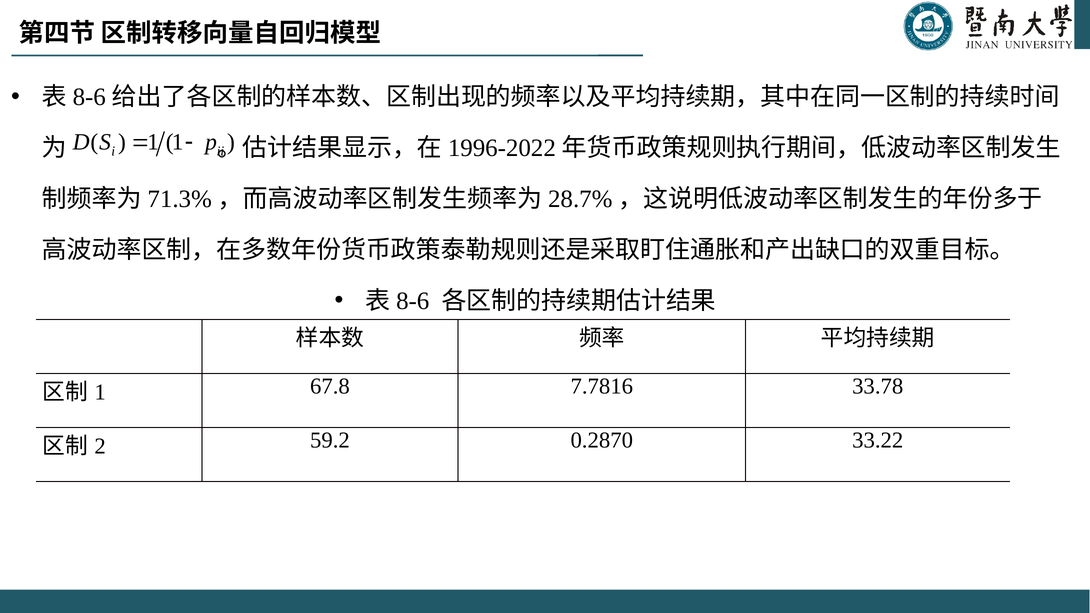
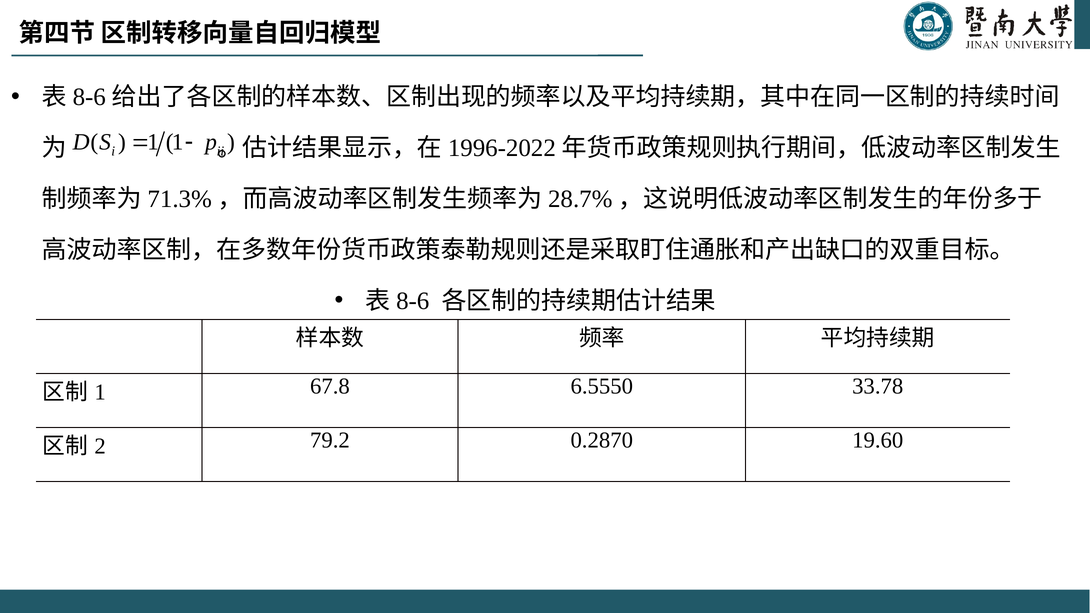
7.7816: 7.7816 -> 6.5550
59.2: 59.2 -> 79.2
33.22: 33.22 -> 19.60
